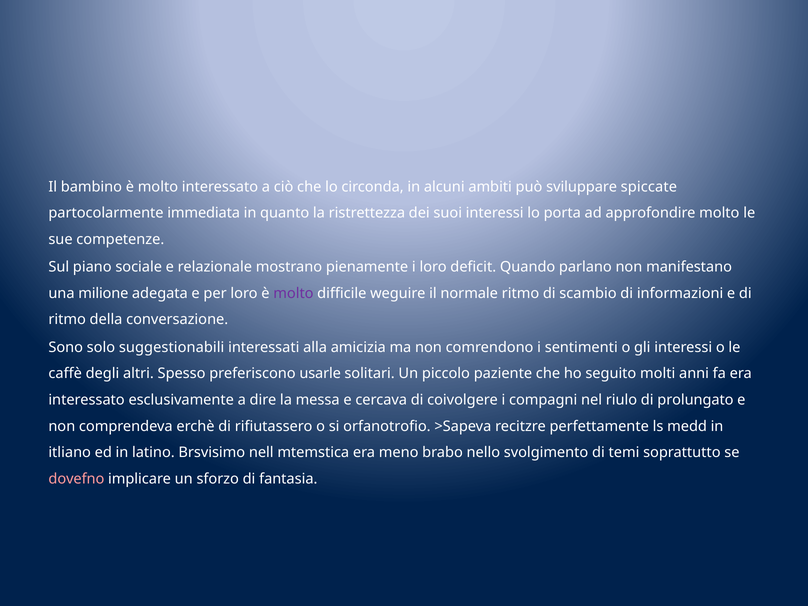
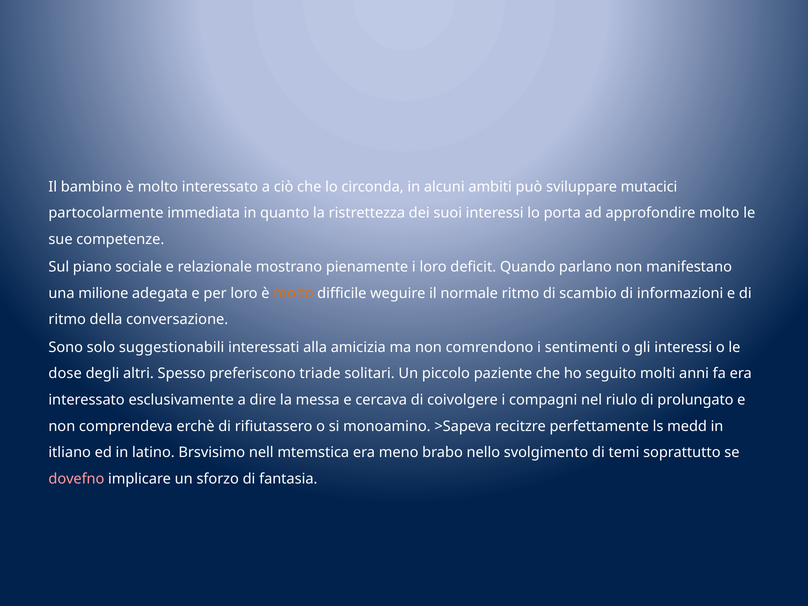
spiccate: spiccate -> mutacici
molto at (293, 293) colour: purple -> orange
caffè: caffè -> dose
usarle: usarle -> triade
orfanotrofio: orfanotrofio -> monoamino
